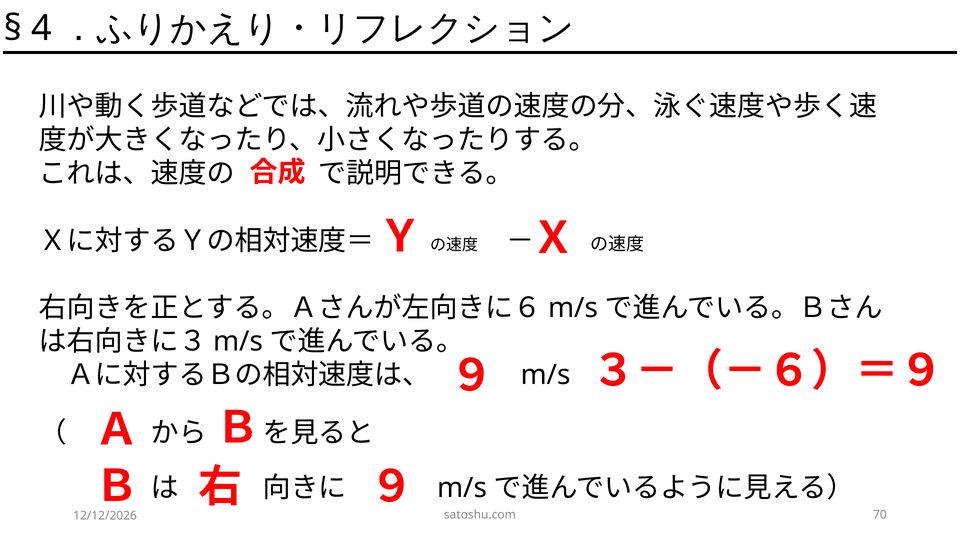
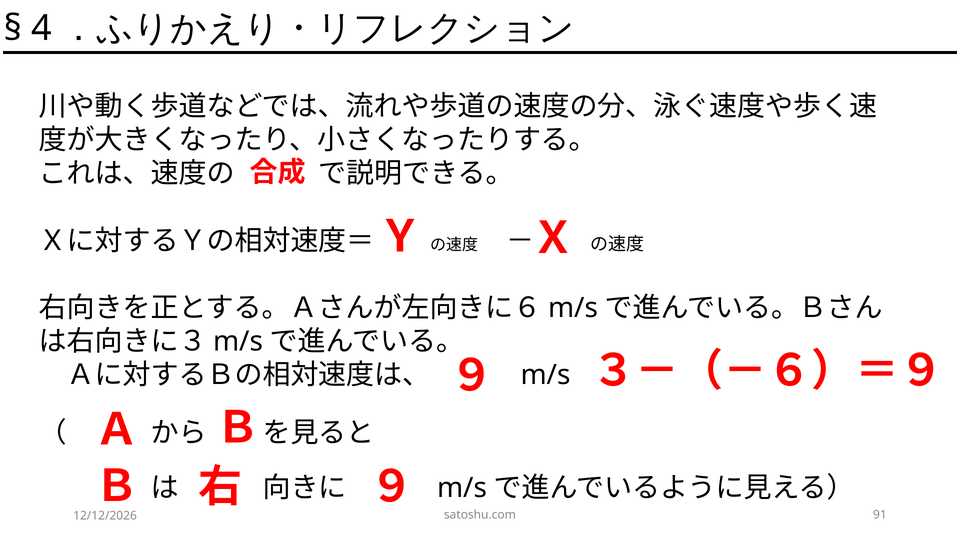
70: 70 -> 91
